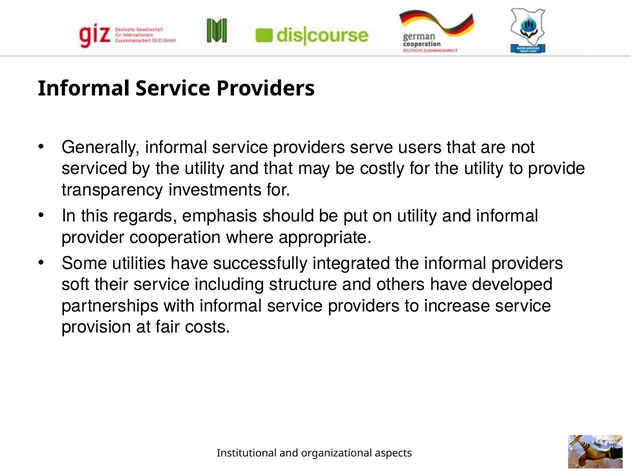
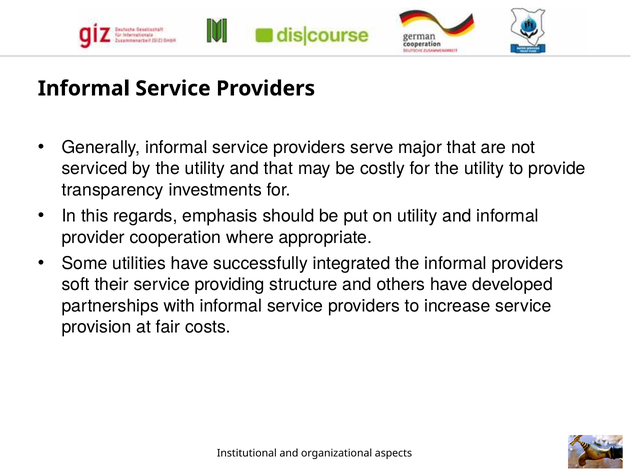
users: users -> major
including: including -> providing
